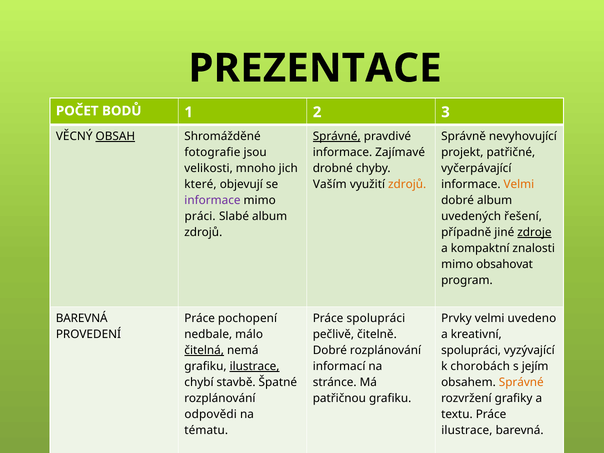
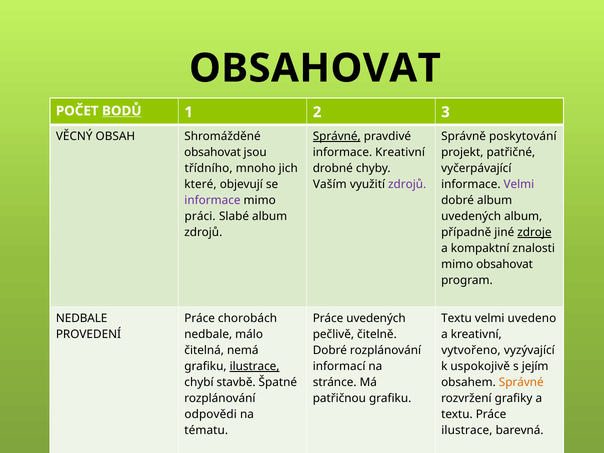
PREZENTACE at (315, 68): PREZENTACE -> OBSAHOVAT
BODŮ underline: none -> present
OBSAH underline: present -> none
Správně nevyhovující: nevyhovující -> poskytování
fotografie at (212, 152): fotografie -> obsahovat
informace Zajímavé: Zajímavé -> Kreativní
velikosti at (209, 168): velikosti -> třídního
zdrojů at (407, 184) colour: orange -> purple
Velmi at (519, 184) colour: orange -> purple
uvedených řešení: řešení -> album
BAREVNÁ at (82, 318): BAREVNÁ -> NEDBALE
Práce pochopení: pochopení -> chorobách
Práce spolupráci: spolupráci -> uvedených
Prvky at (456, 318): Prvky -> Textu
čitelná underline: present -> none
spolupráci at (471, 350): spolupráci -> vytvořeno
chorobách: chorobách -> uspokojivě
